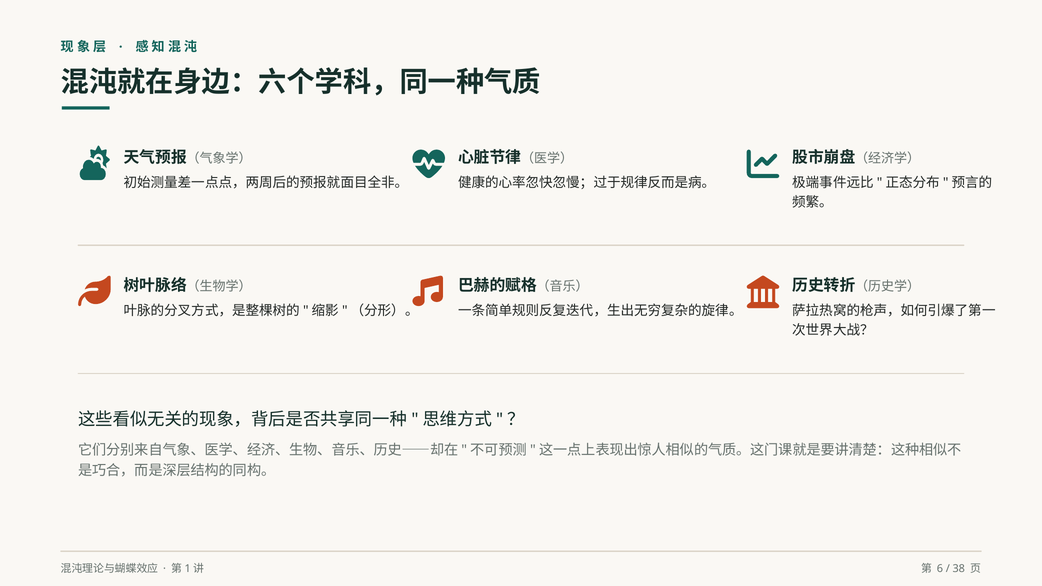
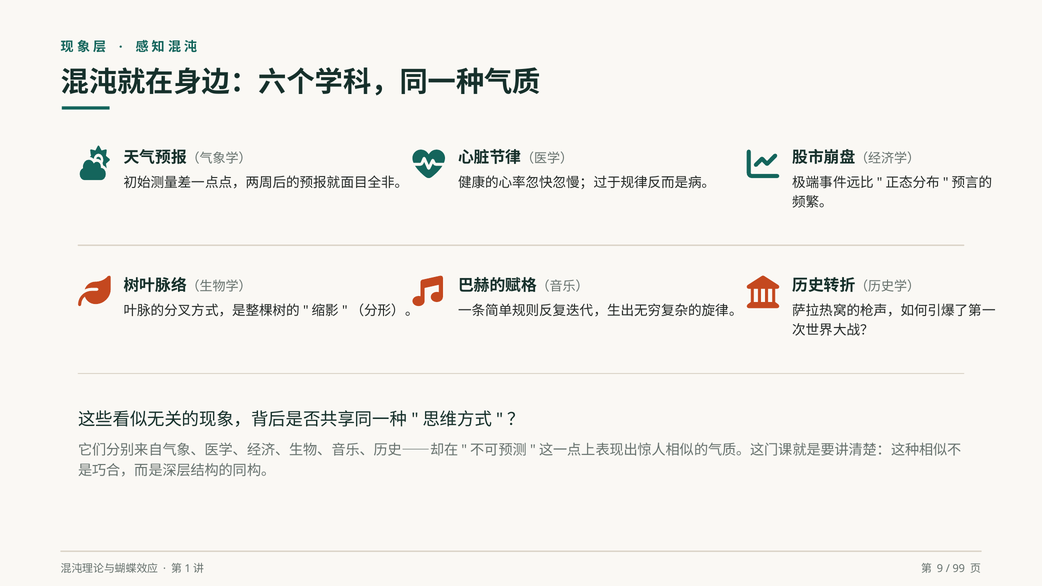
6: 6 -> 9
38: 38 -> 99
